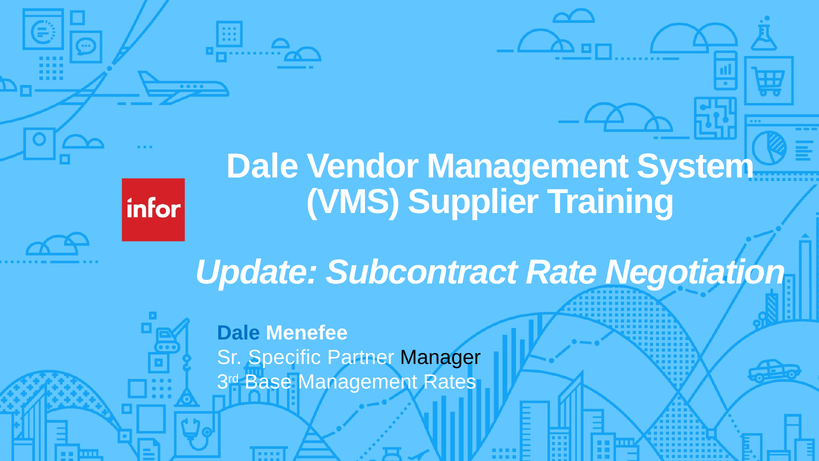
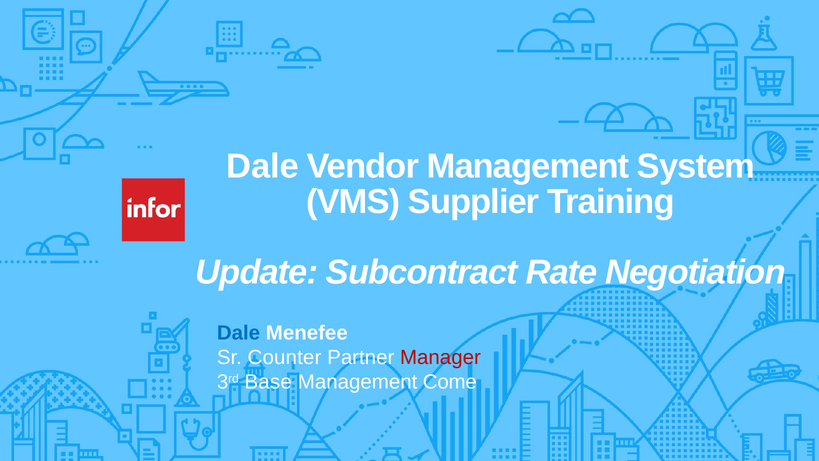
Specific: Specific -> Counter
Manager colour: black -> red
Rates: Rates -> Come
